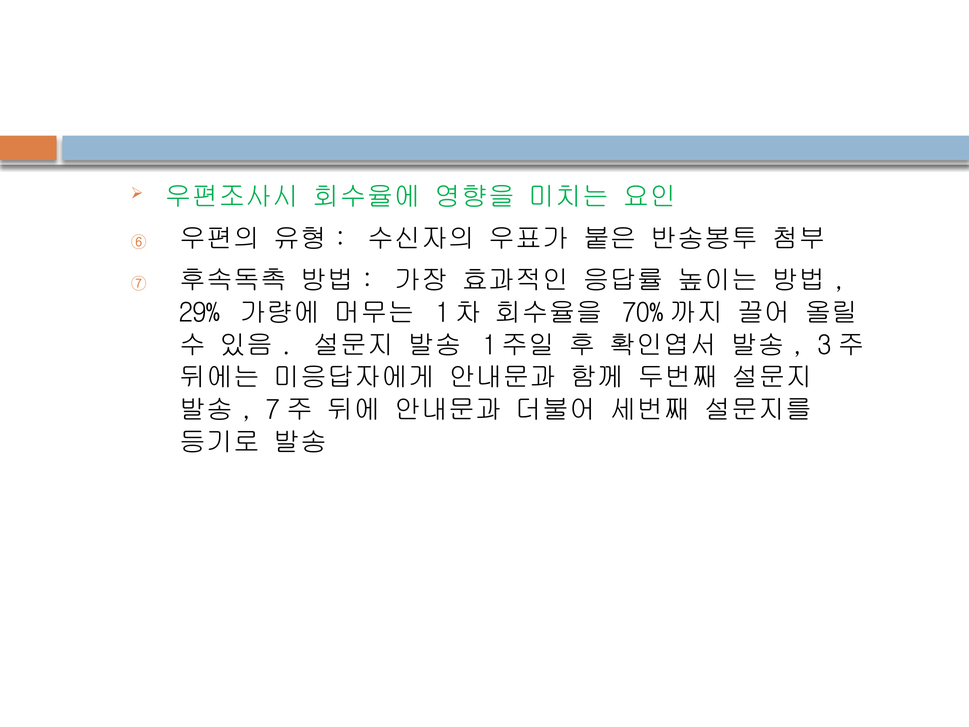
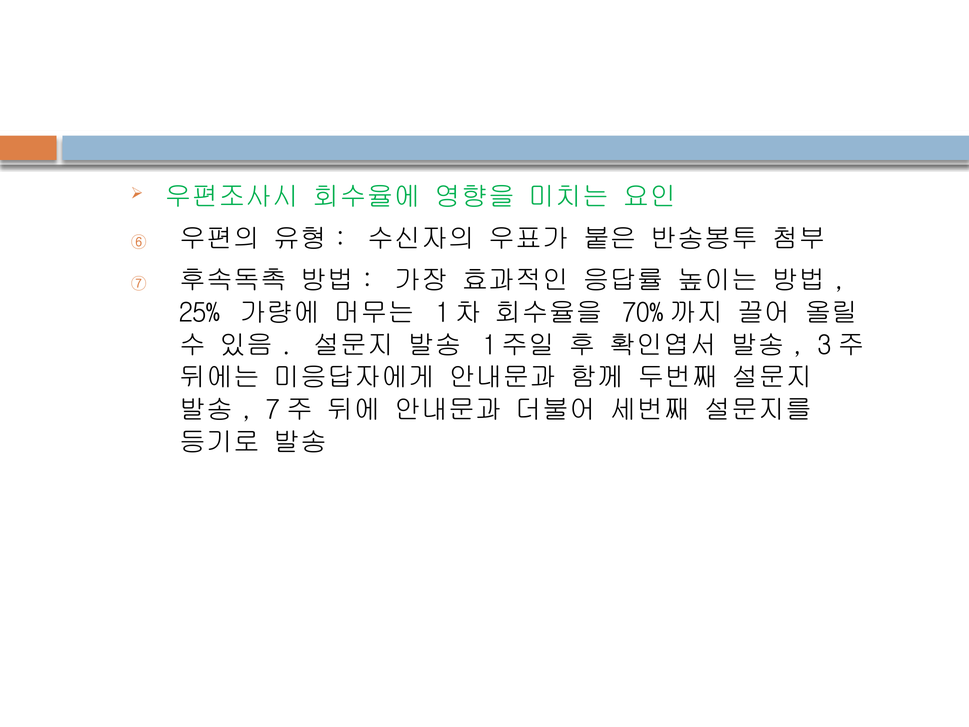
29%: 29% -> 25%
